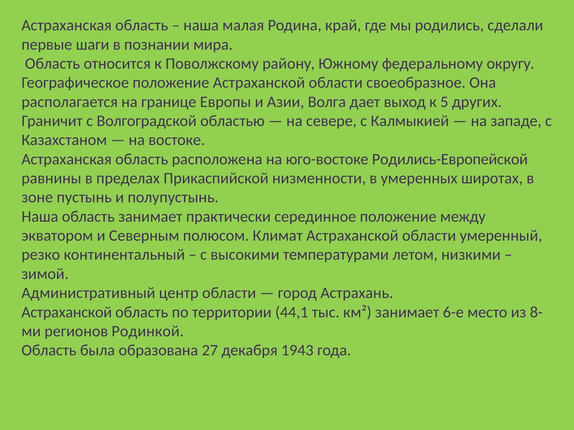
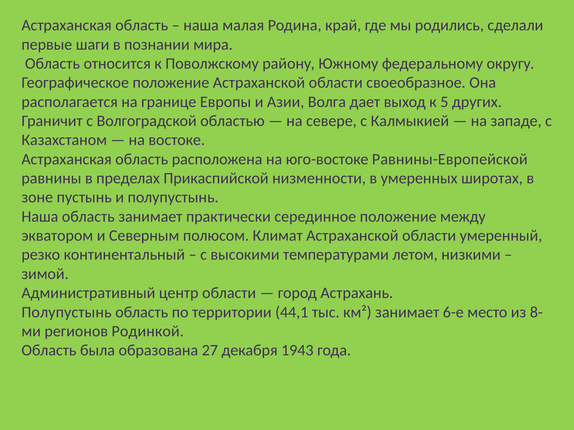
Родились-Европейской: Родились-Европейской -> Равнины-Европейской
Астраханской at (67, 312): Астраханской -> Полупустынь
